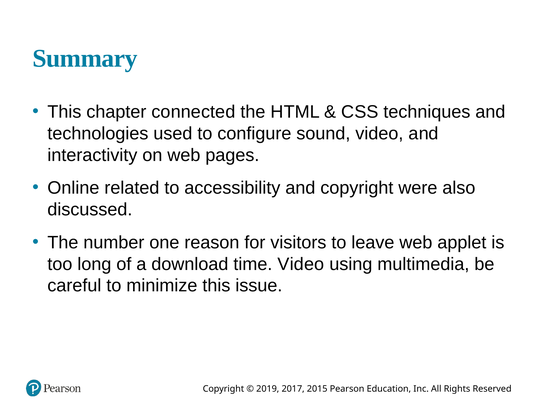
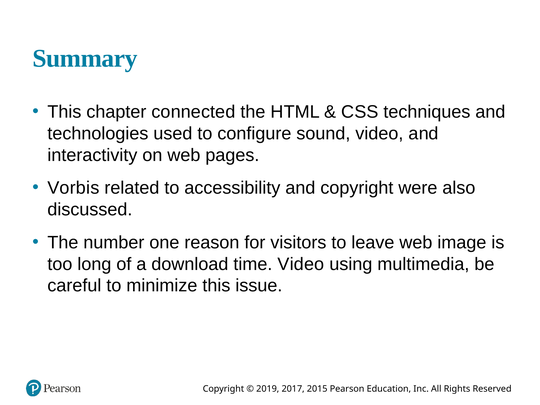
Online: Online -> Vorbis
applet: applet -> image
